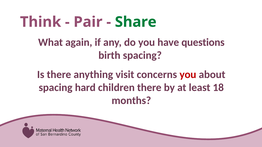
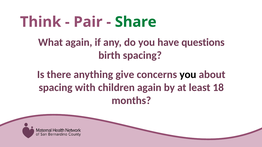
visit: visit -> give
you at (188, 75) colour: red -> black
hard: hard -> with
children there: there -> again
